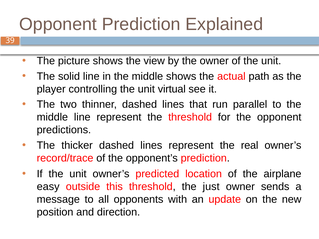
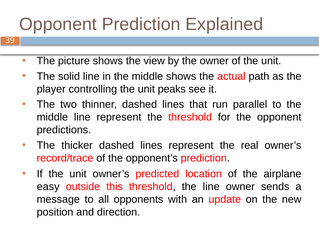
virtual: virtual -> peaks
the just: just -> line
